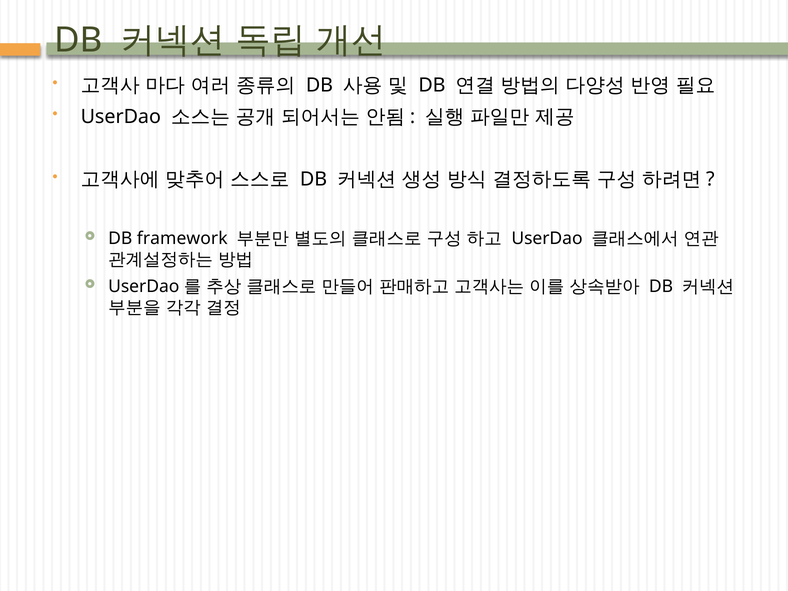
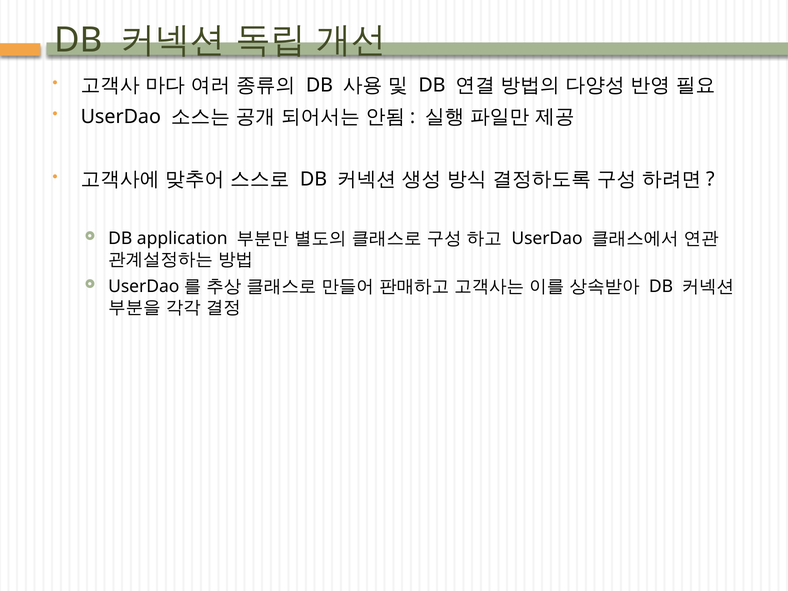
framework: framework -> application
